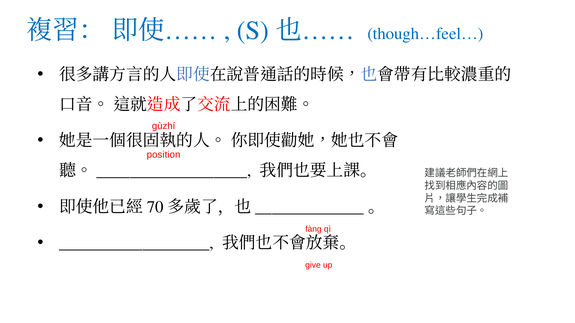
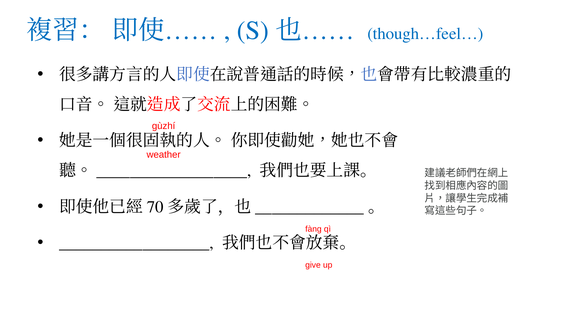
position: position -> weather
